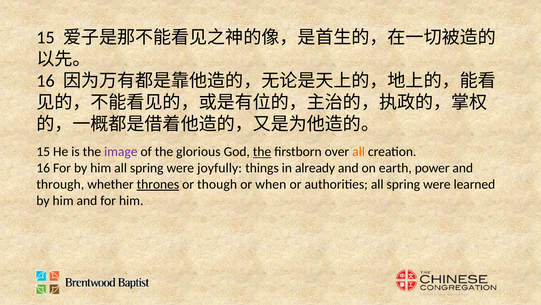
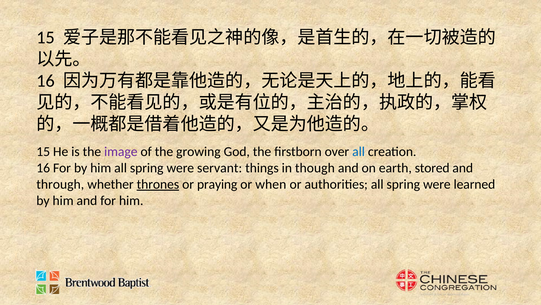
glorious: glorious -> growing
the at (262, 152) underline: present -> none
all at (359, 152) colour: orange -> blue
joyfully: joyfully -> servant
already: already -> though
power: power -> stored
though: though -> praying
